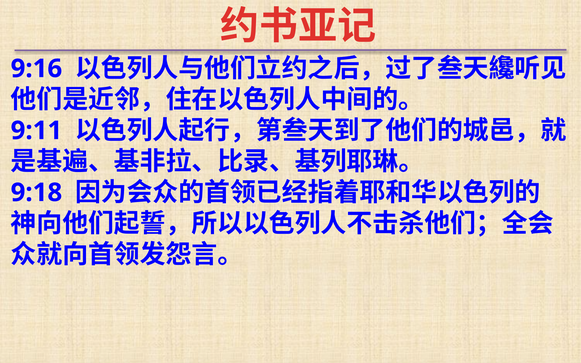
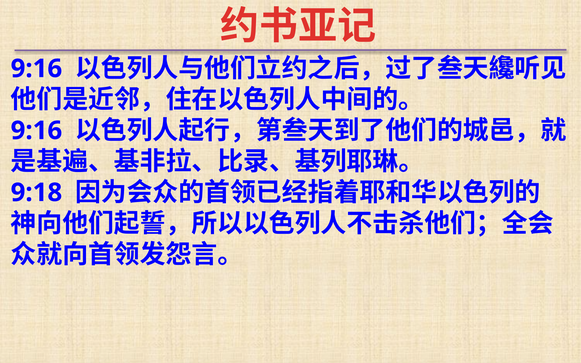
9:11 at (36, 131): 9:11 -> 9:16
